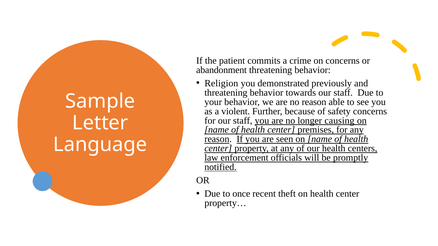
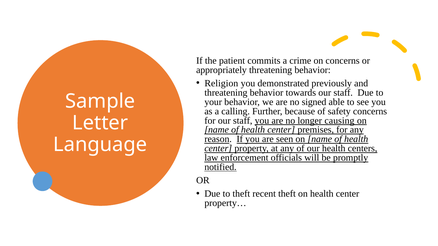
abandonment: abandonment -> appropriately
no reason: reason -> signed
violent: violent -> calling
to once: once -> theft
